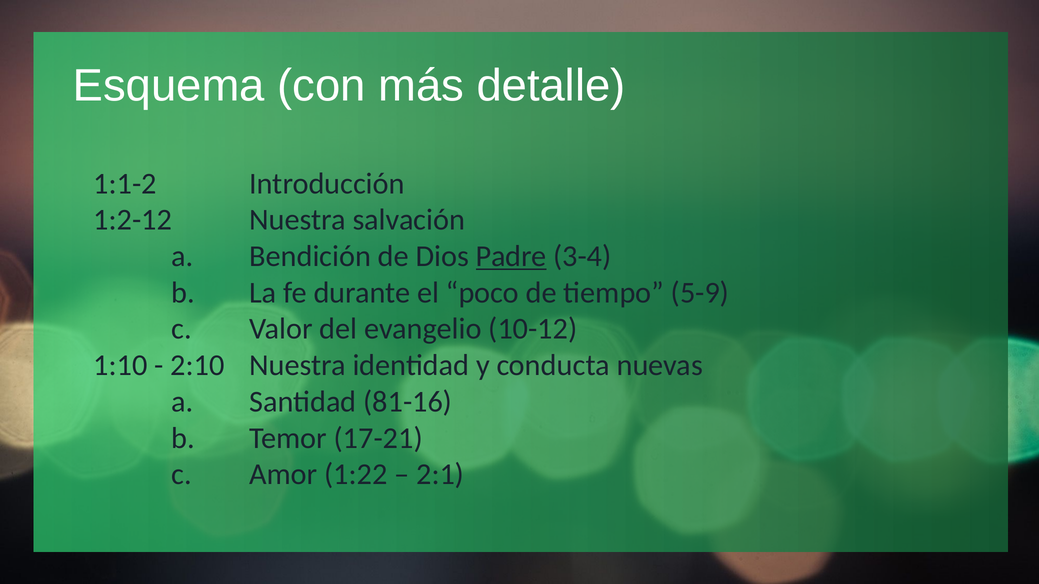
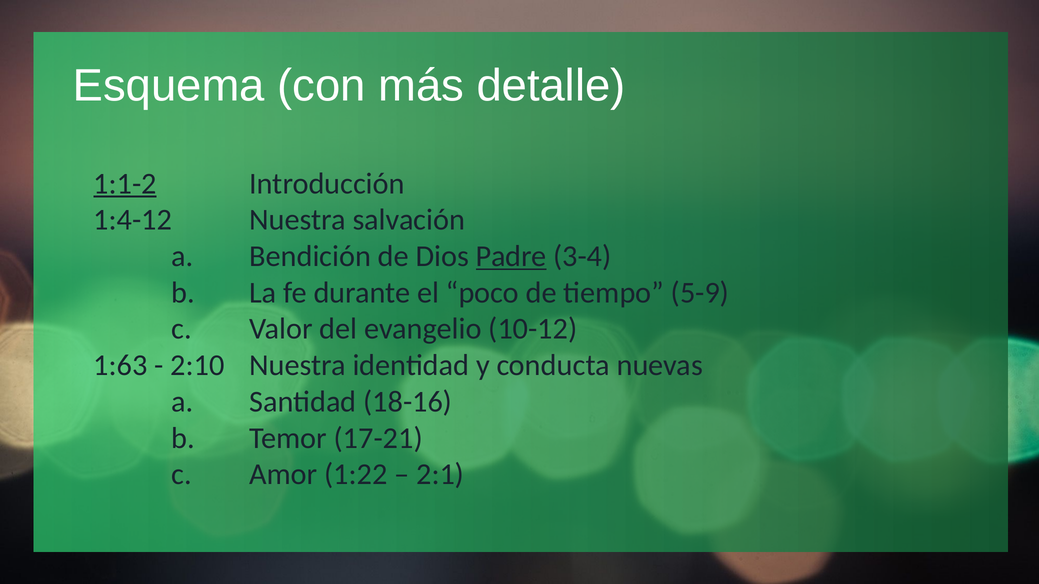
1:1-2 underline: none -> present
1:2-12: 1:2-12 -> 1:4-12
1:10: 1:10 -> 1:63
81-16: 81-16 -> 18-16
